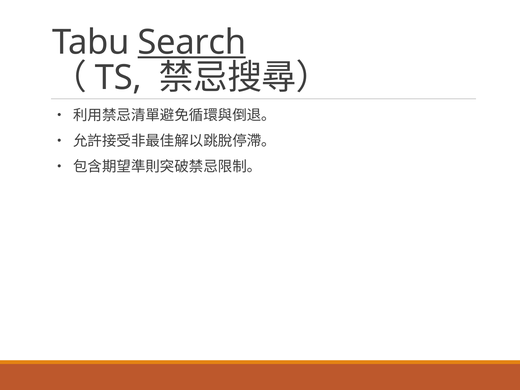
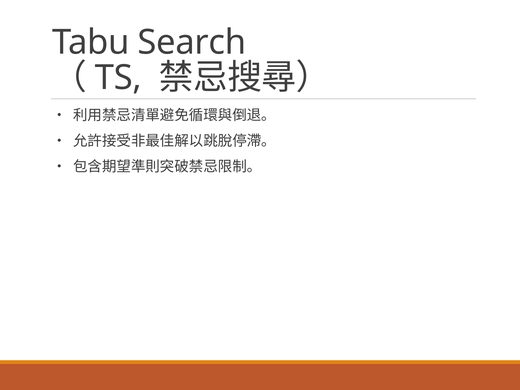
Search underline: present -> none
